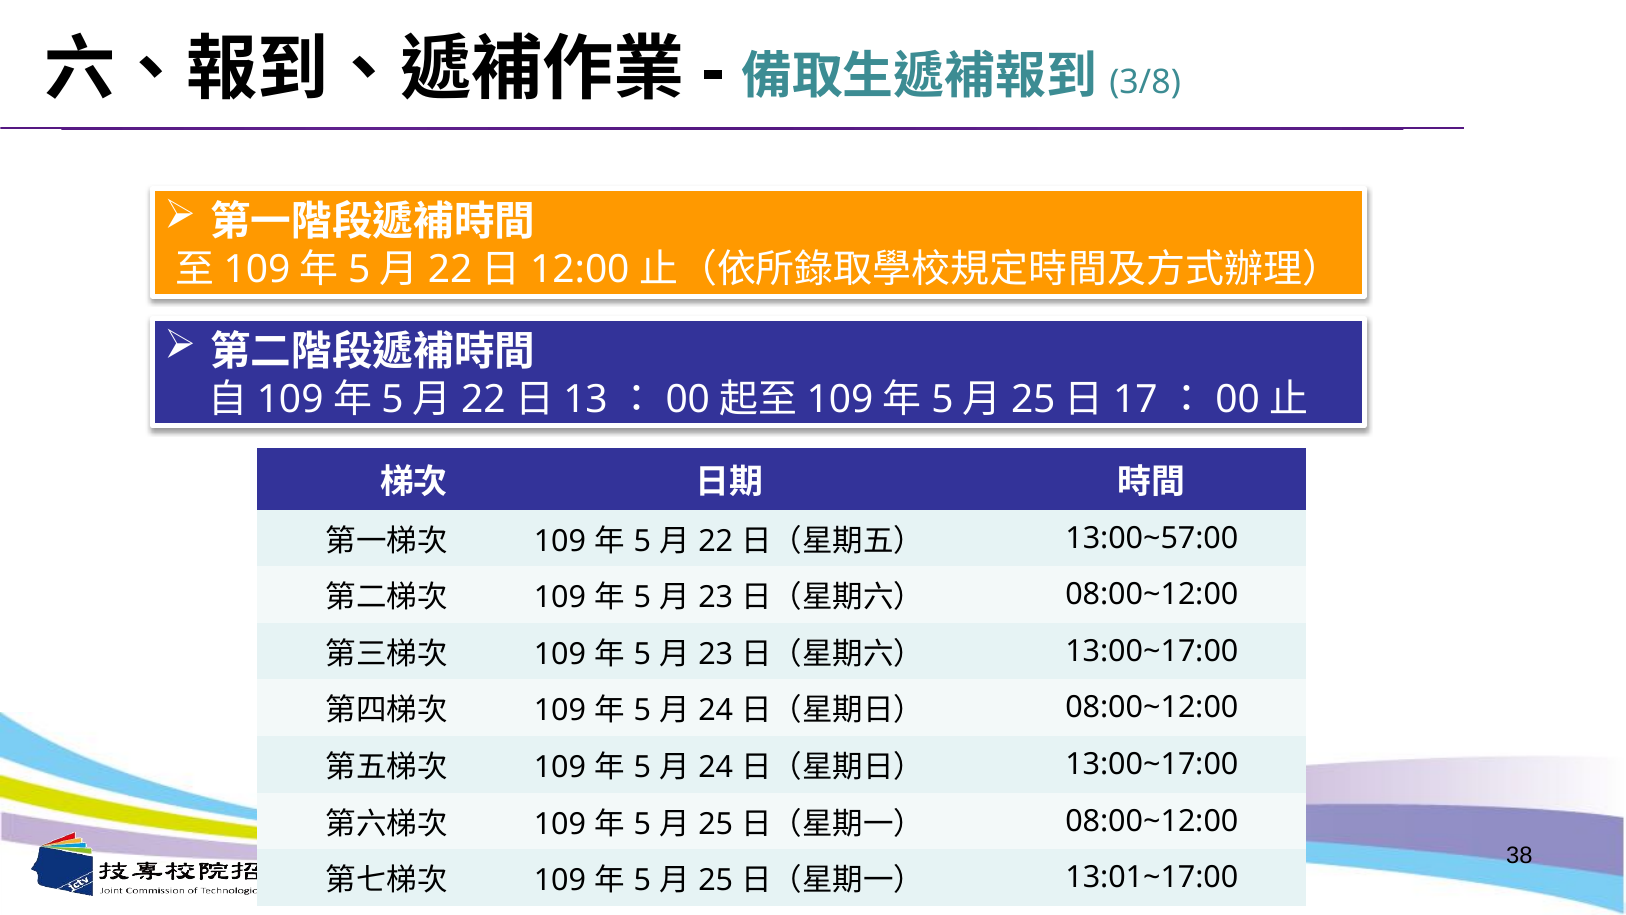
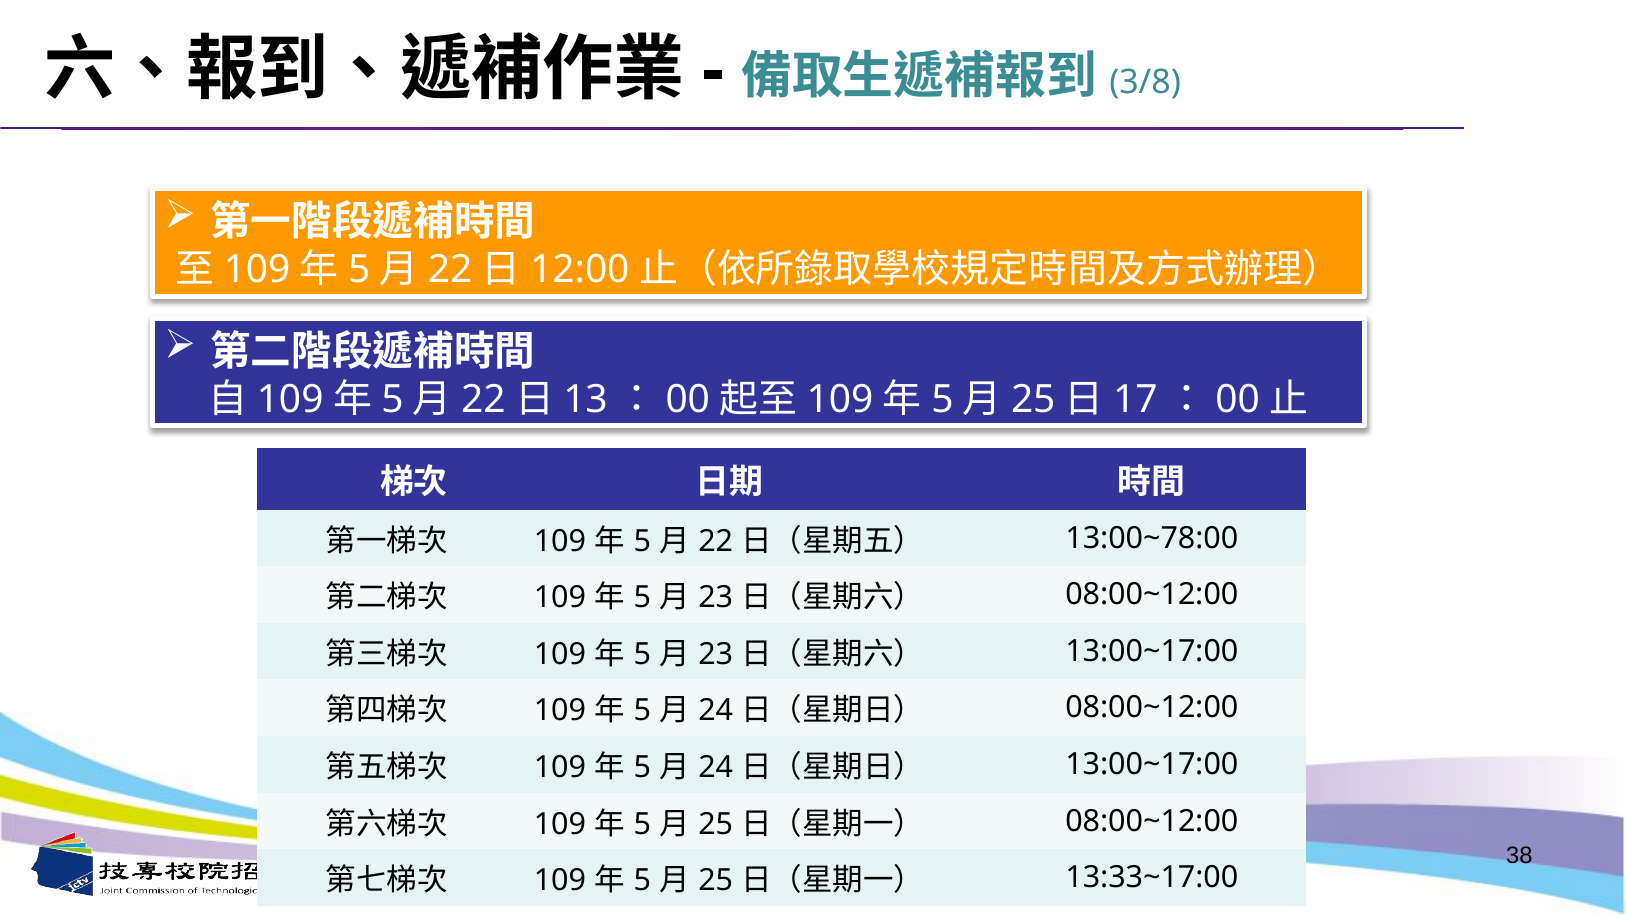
13:00~57:00: 13:00~57:00 -> 13:00~78:00
13:01~17:00: 13:01~17:00 -> 13:33~17:00
